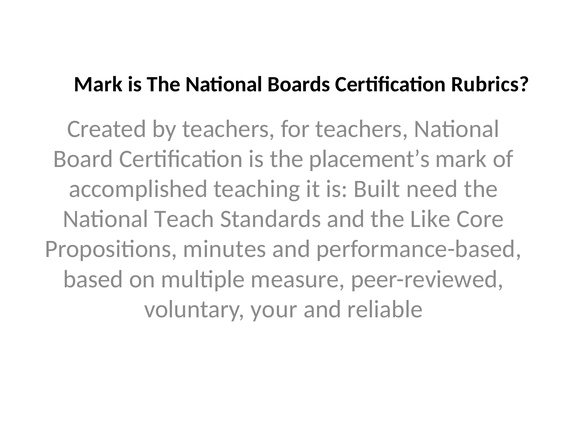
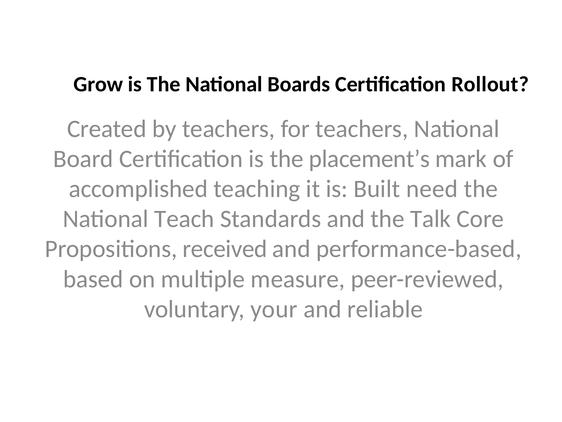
Mark at (98, 84): Mark -> Grow
Rubrics: Rubrics -> Rollout
Like: Like -> Talk
minutes: minutes -> received
